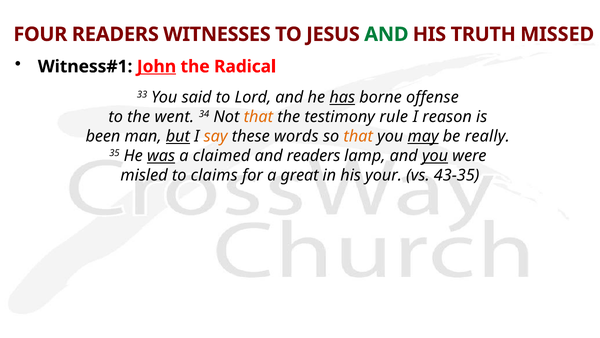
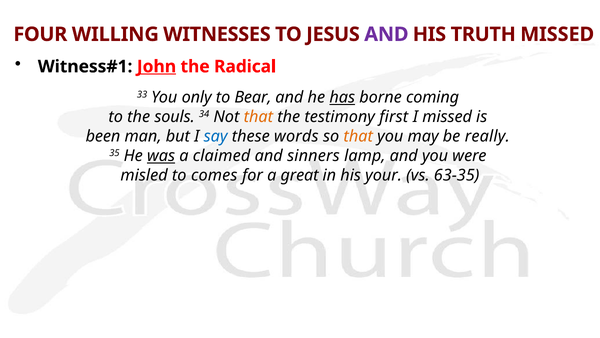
FOUR READERS: READERS -> WILLING
AND at (386, 34) colour: green -> purple
said: said -> only
Lord: Lord -> Bear
offense: offense -> coming
went: went -> souls
rule: rule -> first
I reason: reason -> missed
but underline: present -> none
say colour: orange -> blue
may underline: present -> none
and readers: readers -> sinners
you at (435, 156) underline: present -> none
claims: claims -> comes
43-35: 43-35 -> 63-35
